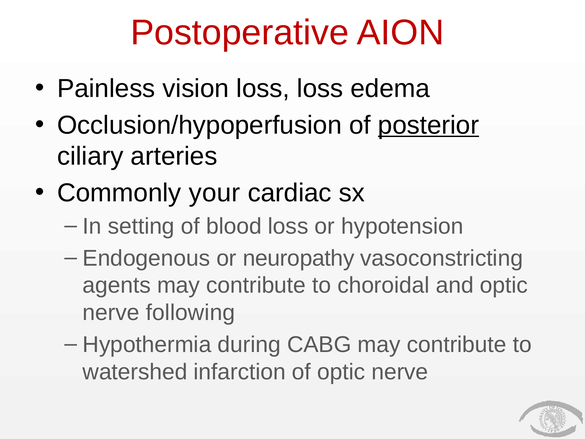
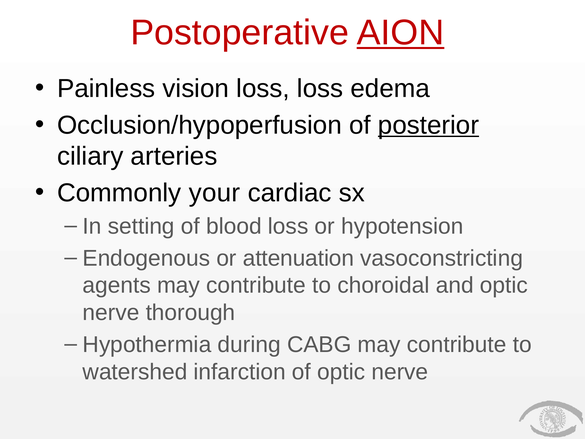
AION underline: none -> present
neuropathy: neuropathy -> attenuation
following: following -> thorough
